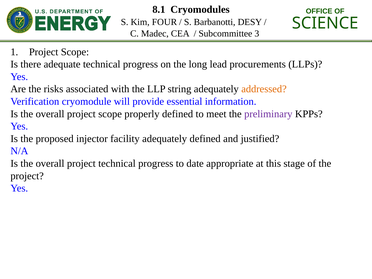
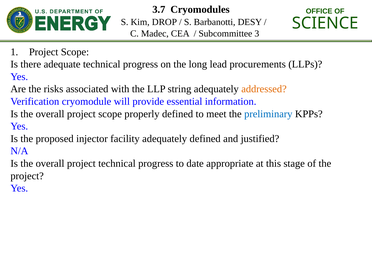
8.1: 8.1 -> 3.7
FOUR: FOUR -> DROP
preliminary colour: purple -> blue
